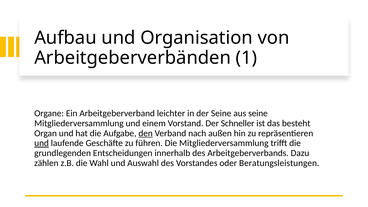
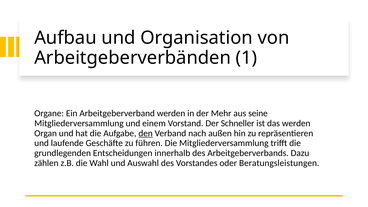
Arbeitgeberverband leichter: leichter -> werden
der Seine: Seine -> Mehr
das besteht: besteht -> werden
und at (42, 143) underline: present -> none
